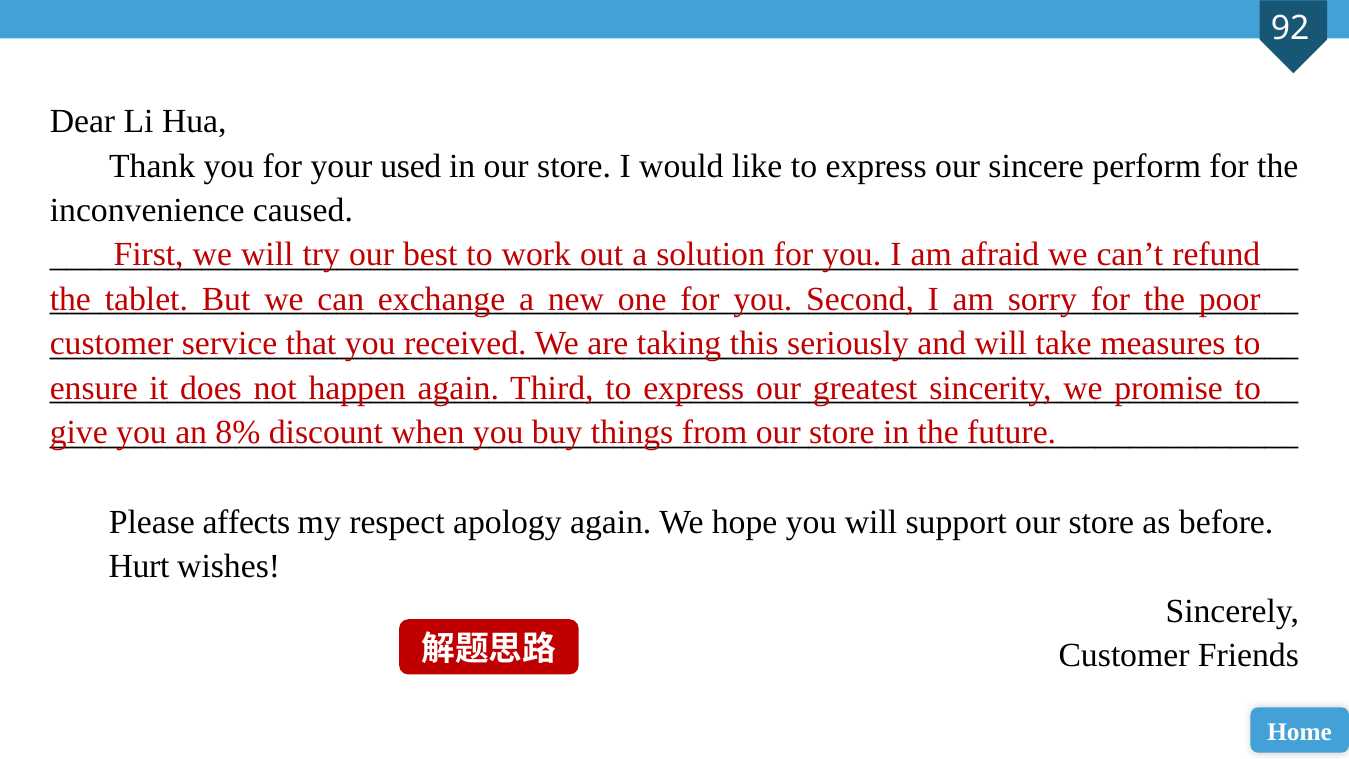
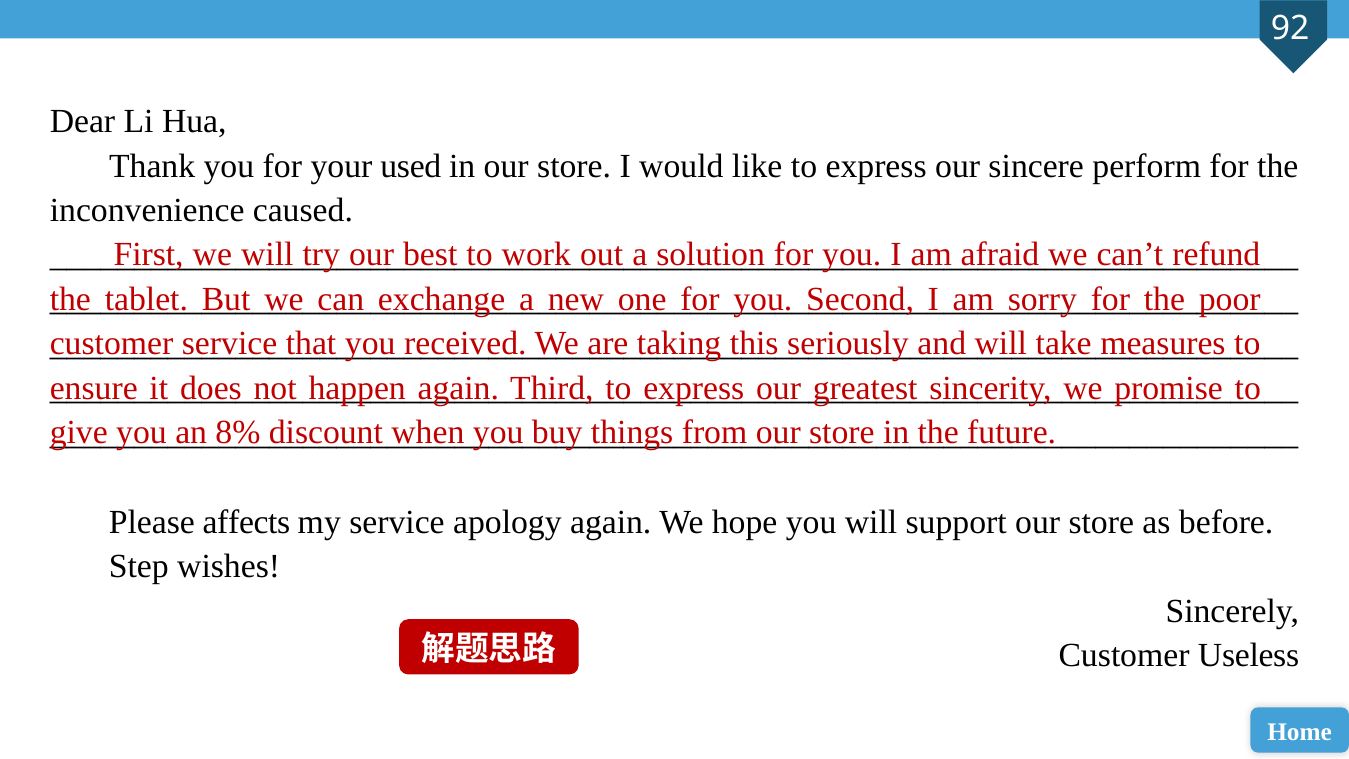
my respect: respect -> service
Hurt: Hurt -> Step
Friends: Friends -> Useless
